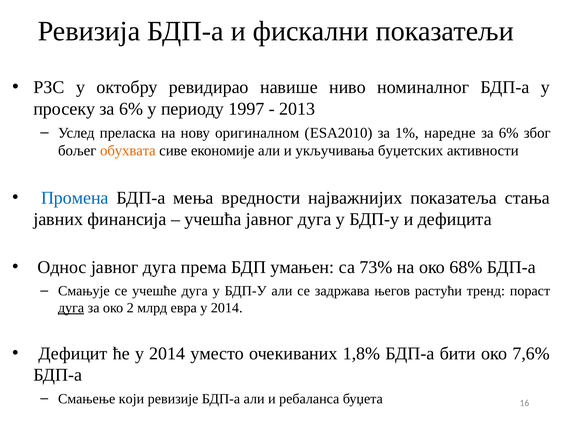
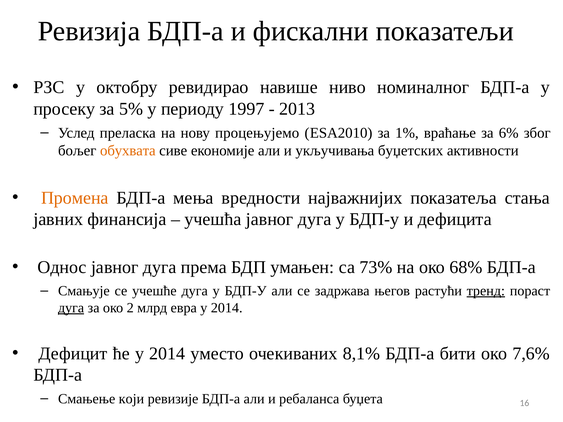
просеку за 6%: 6% -> 5%
оригиналном: оригиналном -> процењујемо
наредне: наредне -> враћање
Промена colour: blue -> orange
тренд underline: none -> present
1,8%: 1,8% -> 8,1%
